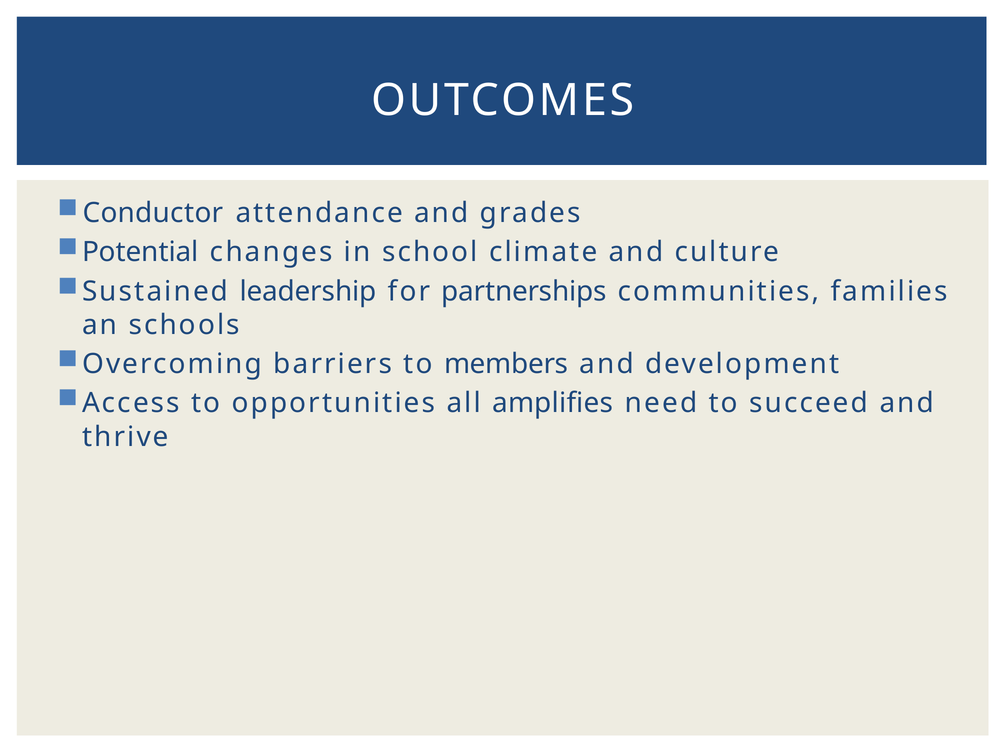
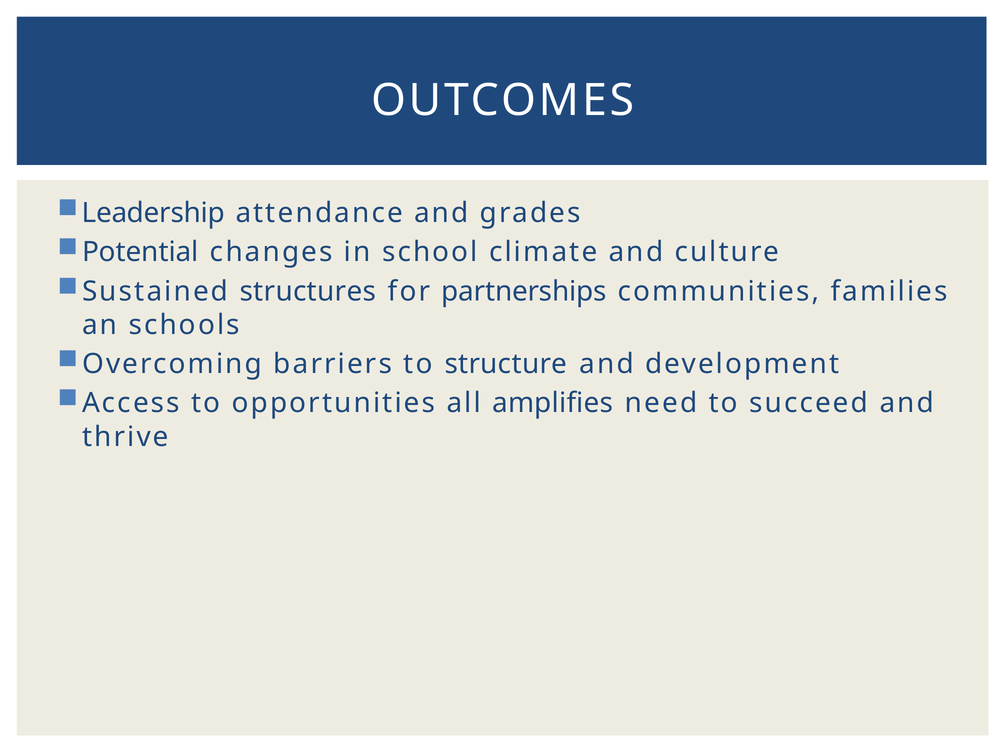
Conductor: Conductor -> Leadership
leadership: leadership -> structures
members: members -> structure
